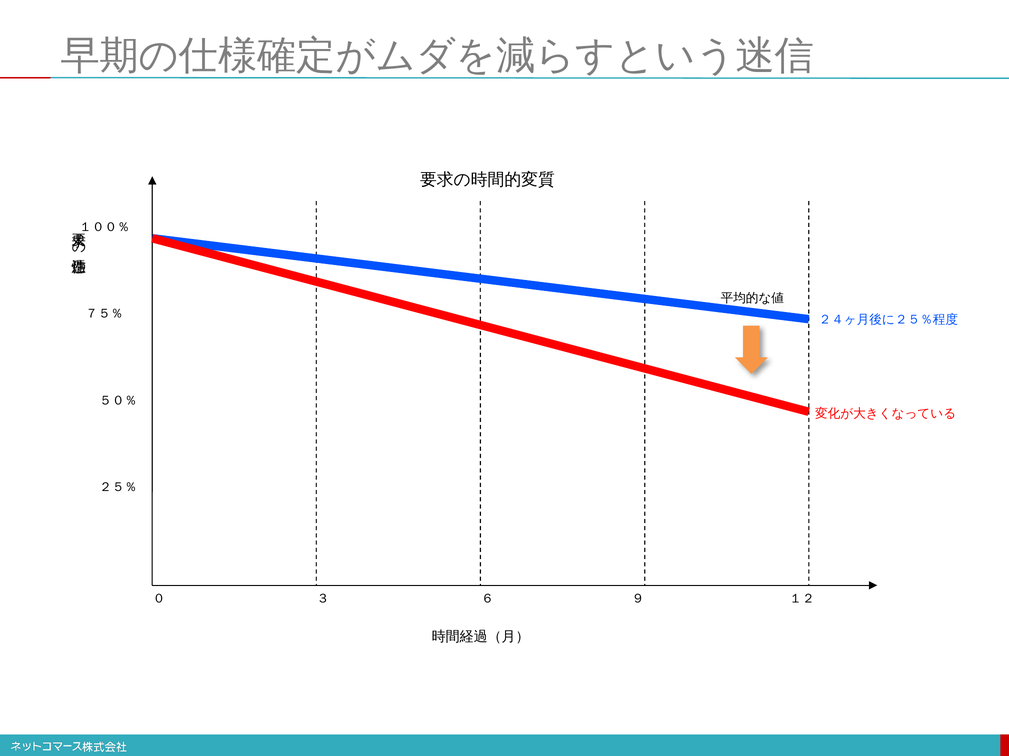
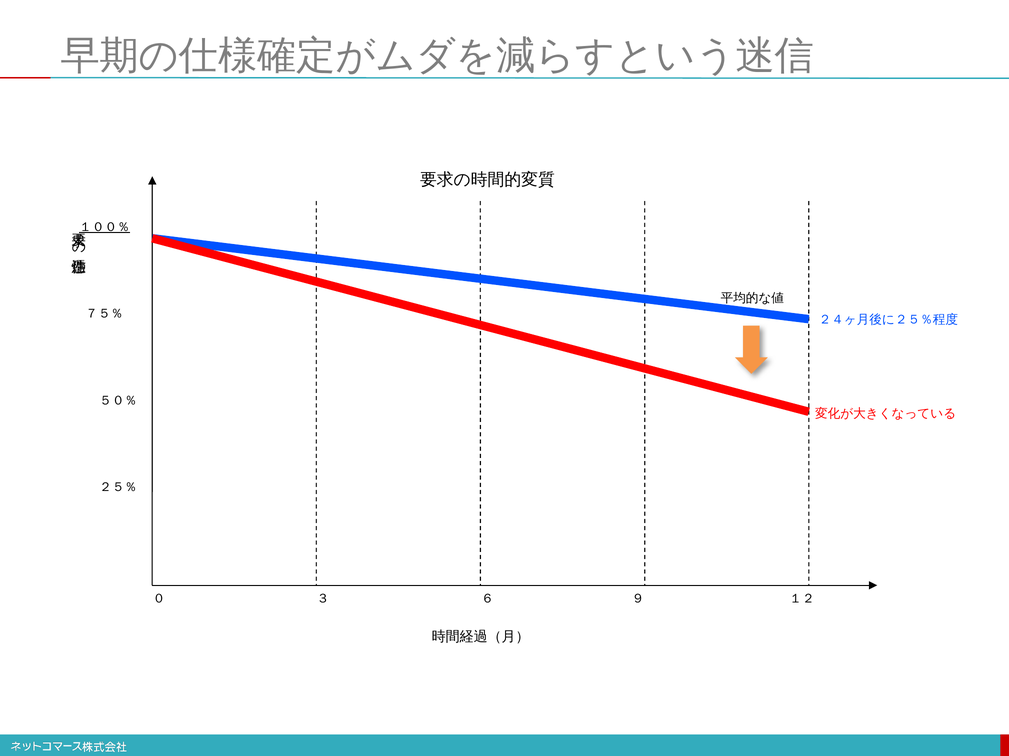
１００％ underline: none -> present
